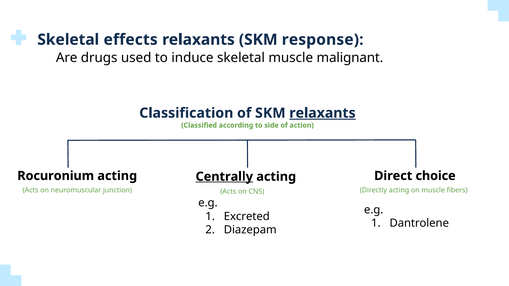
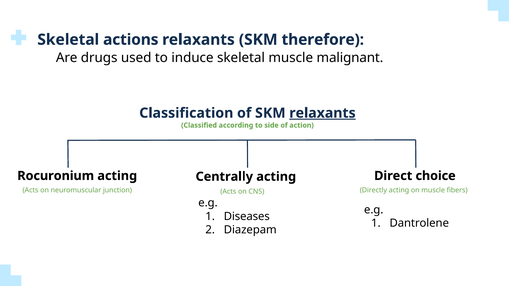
effects: effects -> actions
response: response -> therefore
Centrally underline: present -> none
Excreted: Excreted -> Diseases
